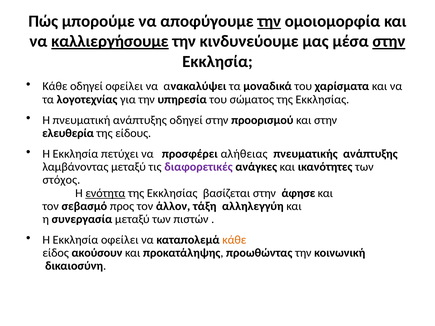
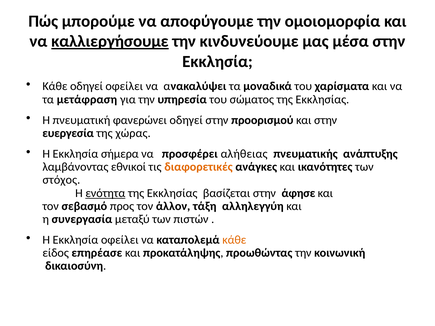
την at (269, 21) underline: present -> none
στην at (389, 41) underline: present -> none
λογοτεχνίας: λογοτεχνίας -> μετάφραση
πνευματική ανάπτυξης: ανάπτυξης -> φανερώνει
ελευθερία: ελευθερία -> ευεργεσία
είδους: είδους -> χώρας
πετύχει: πετύχει -> σήμερα
λαμβάνοντας μεταξύ: μεταξύ -> εθνικοί
διαφορετικές colour: purple -> orange
ακούσουν: ακούσουν -> επηρέασε
